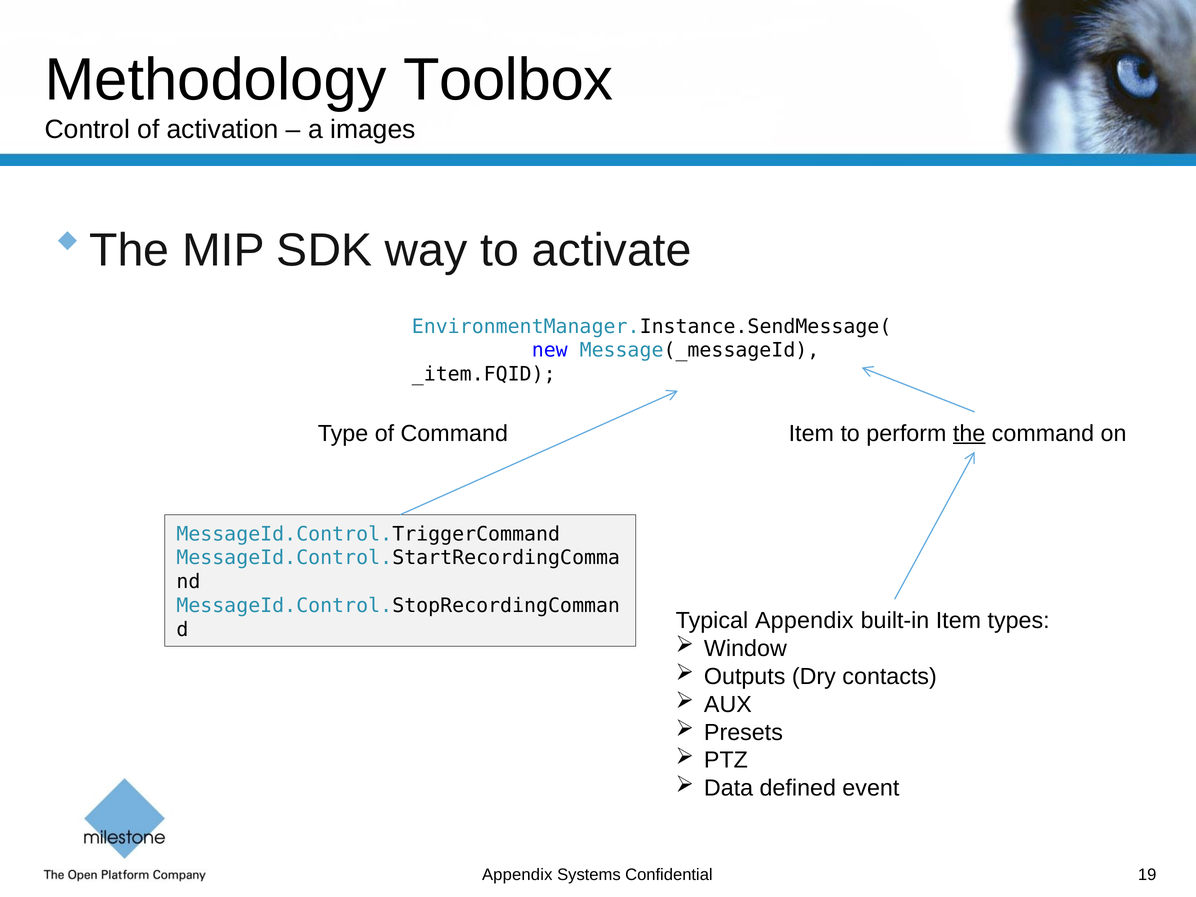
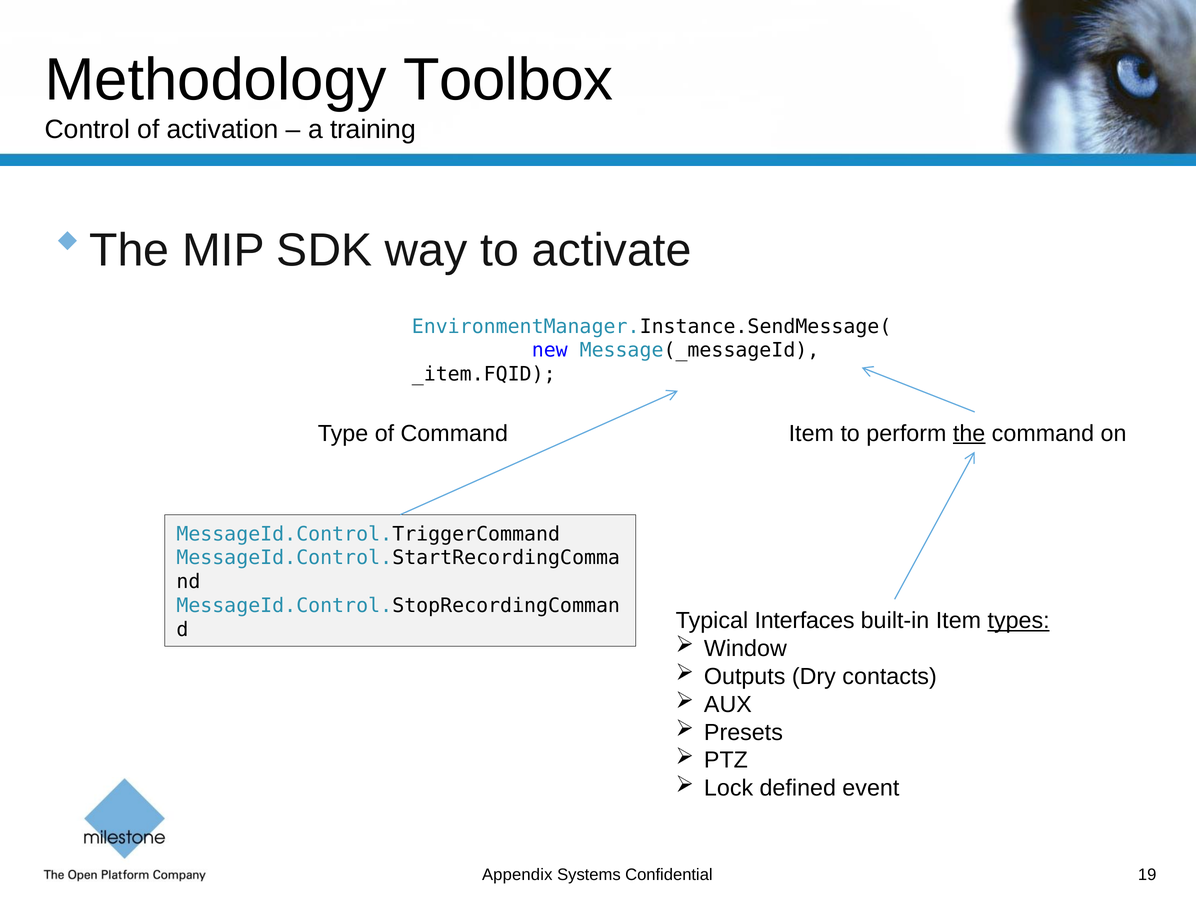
images: images -> training
Typical Appendix: Appendix -> Interfaces
types underline: none -> present
Data: Data -> Lock
